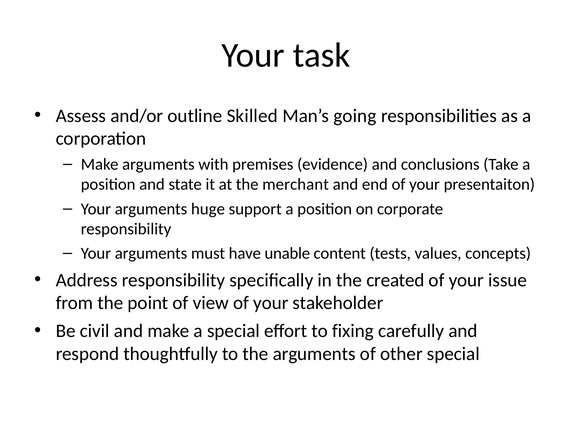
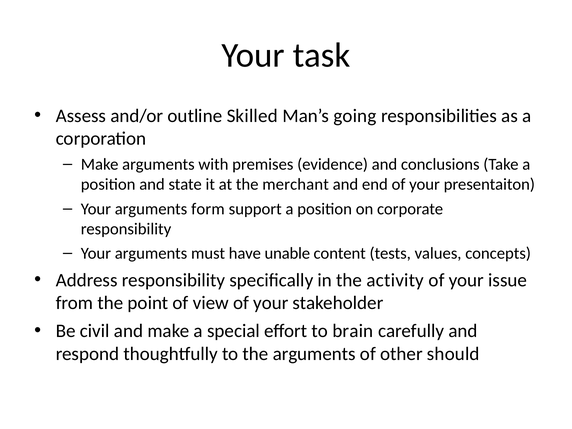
huge: huge -> form
created: created -> activity
fixing: fixing -> brain
other special: special -> should
